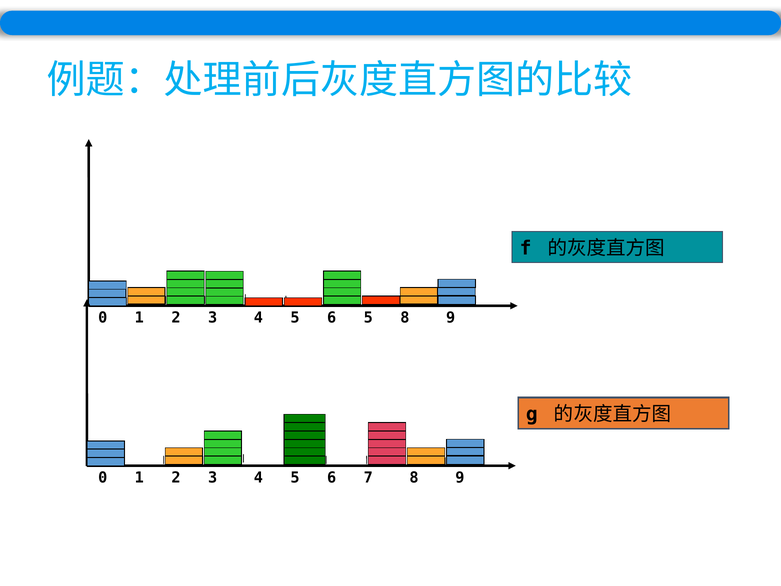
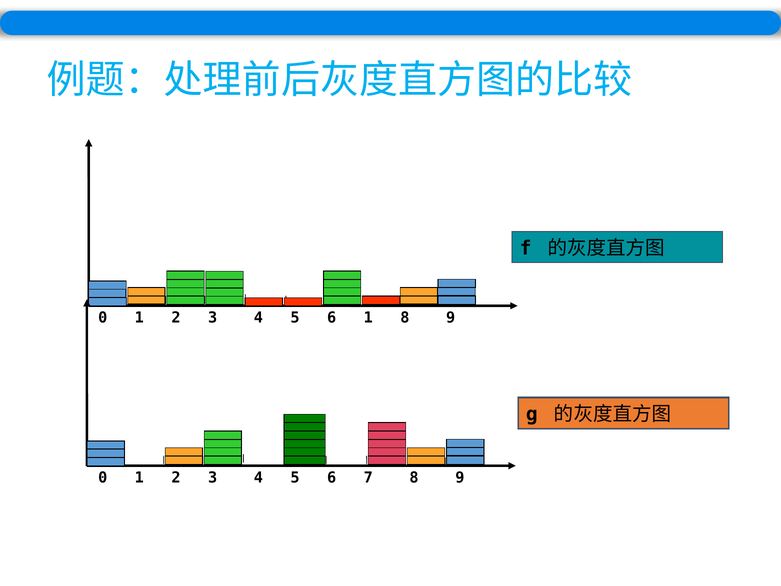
6 5: 5 -> 1
